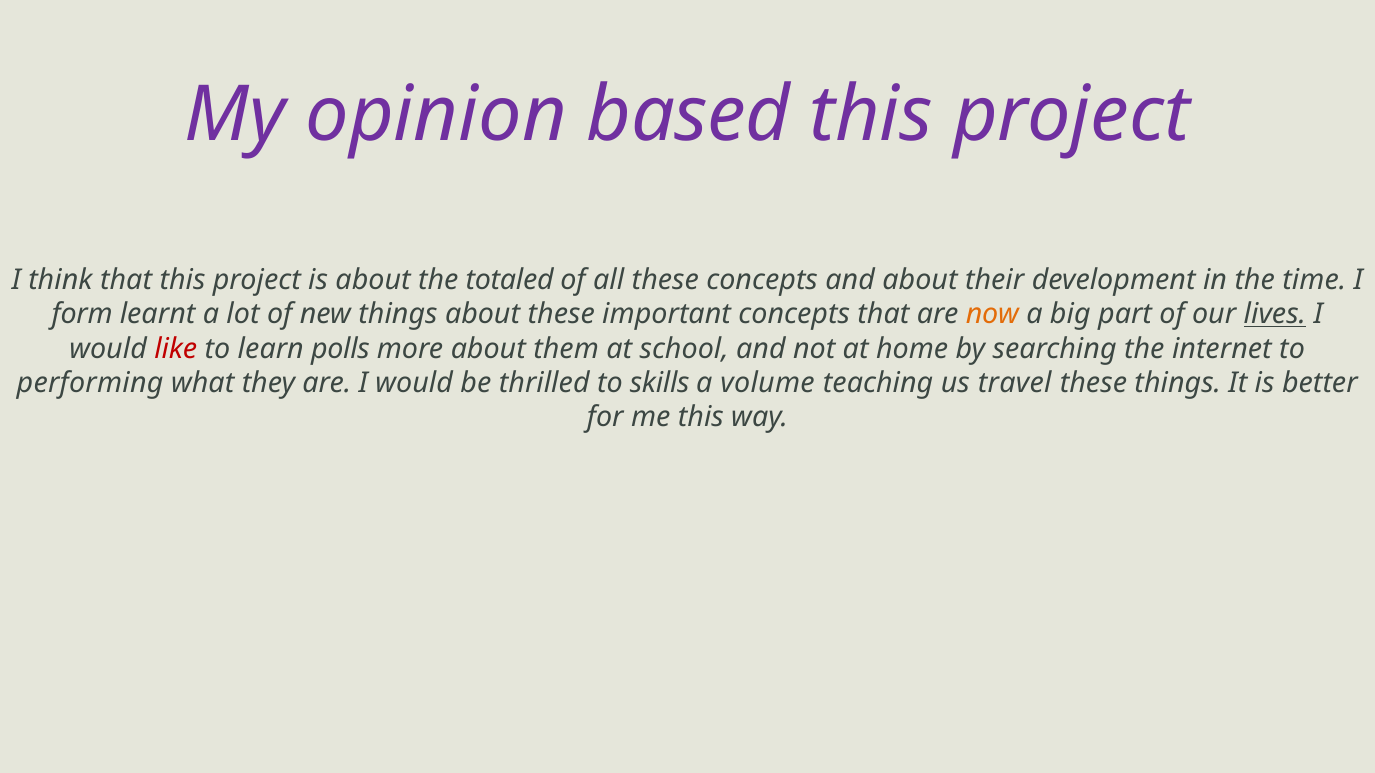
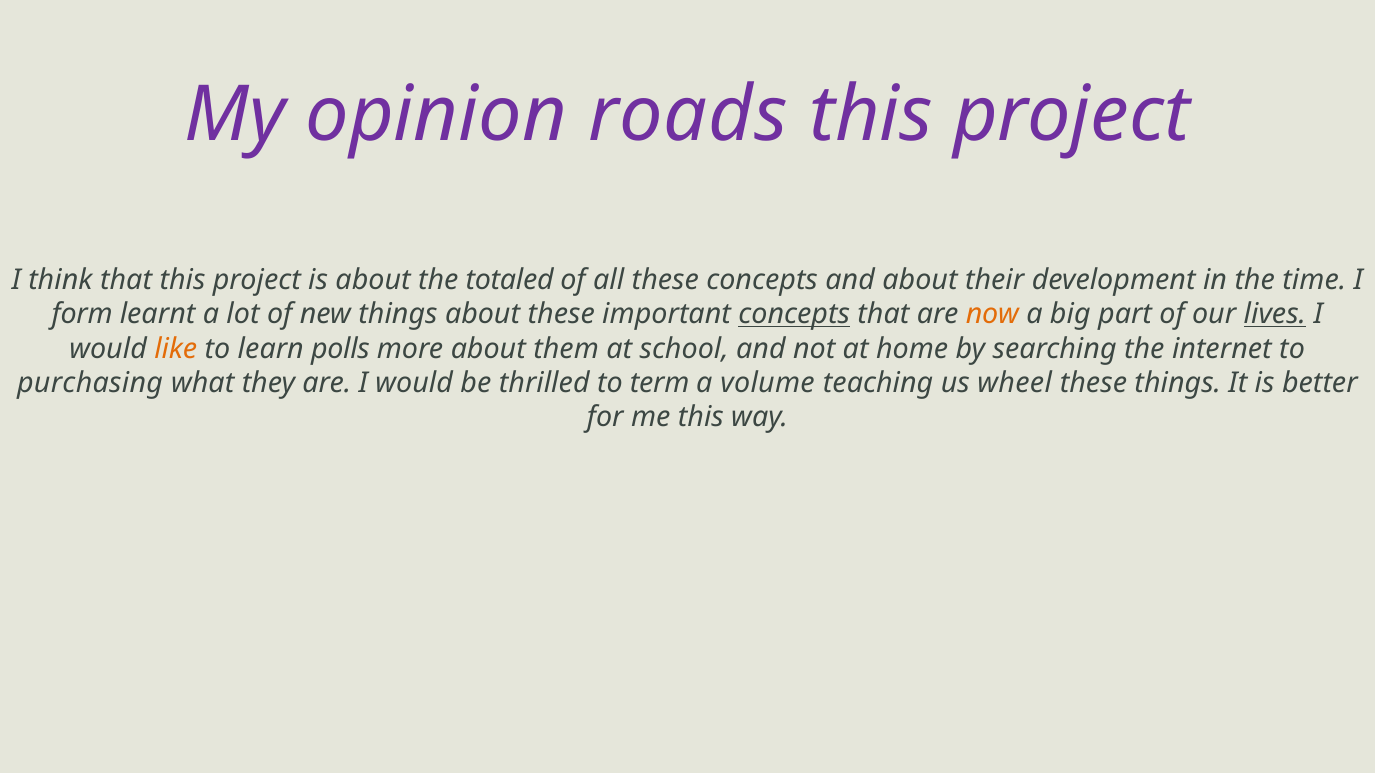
based: based -> roads
concepts at (794, 314) underline: none -> present
like colour: red -> orange
performing: performing -> purchasing
skills: skills -> term
travel: travel -> wheel
